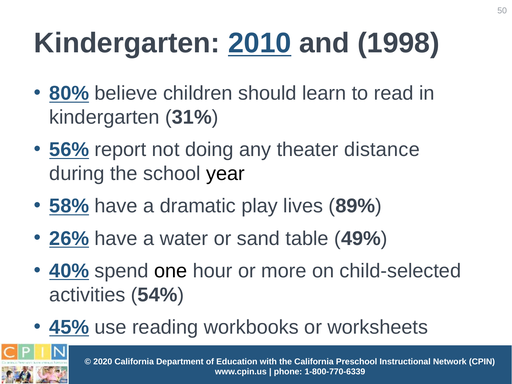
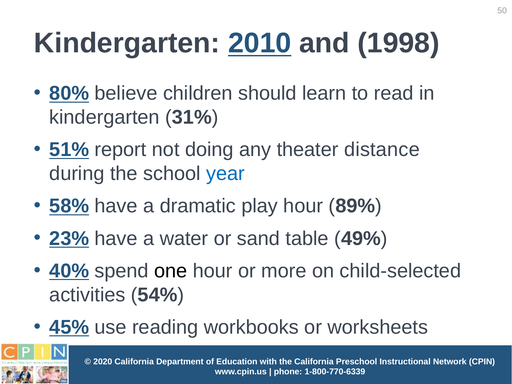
56%: 56% -> 51%
year colour: black -> blue
play lives: lives -> hour
26%: 26% -> 23%
